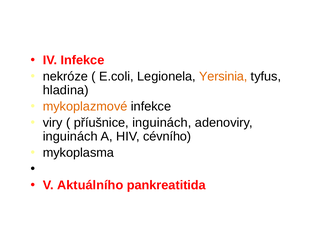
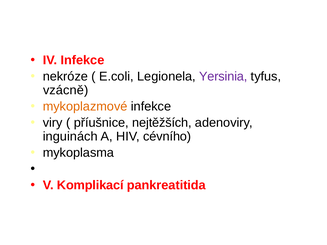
Yersinia colour: orange -> purple
hladina: hladina -> vzácně
příušnice inguinách: inguinách -> nejtěžších
Aktuálního: Aktuálního -> Komplikací
